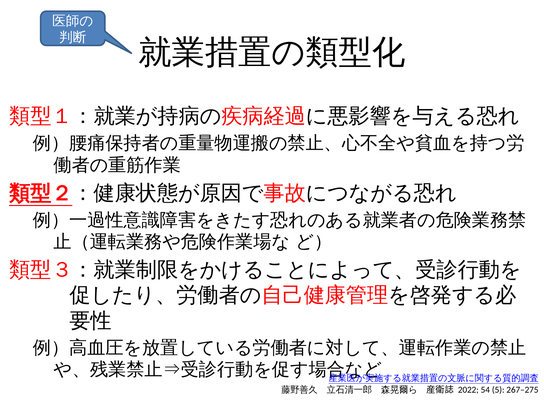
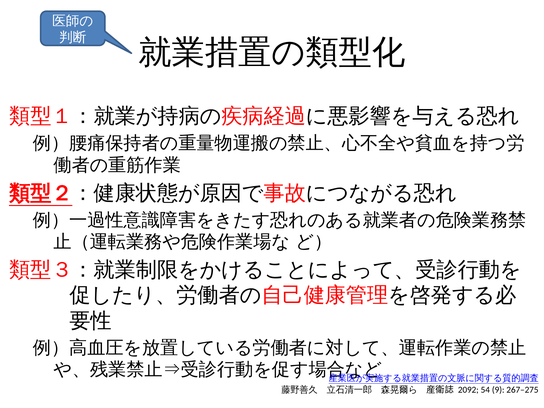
2022: 2022 -> 2092
5: 5 -> 9
